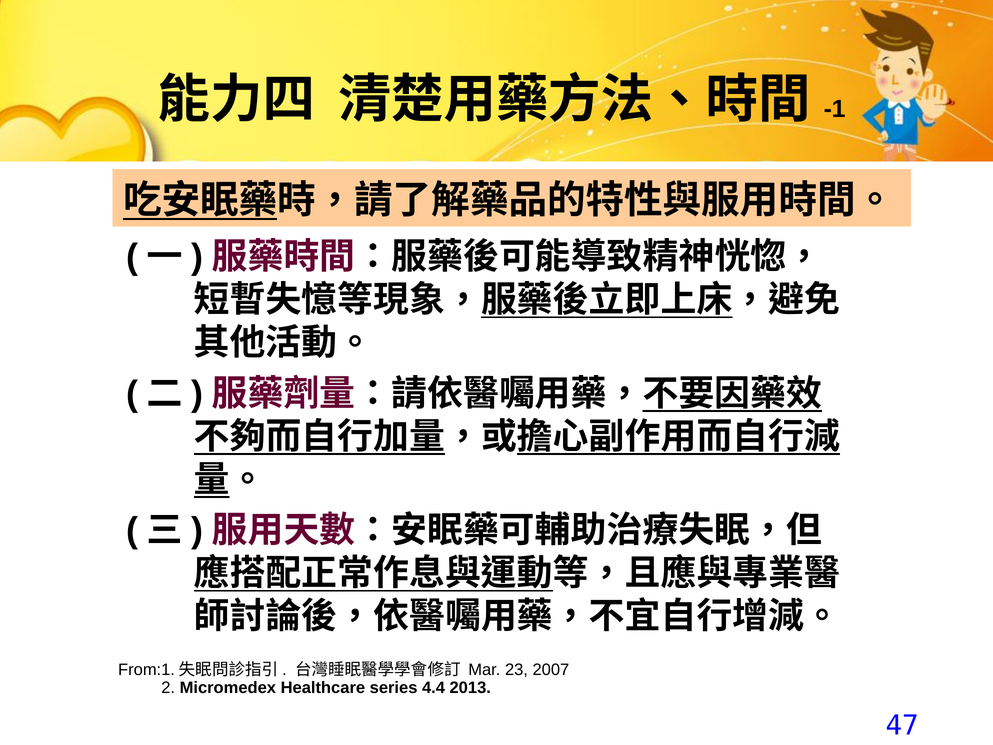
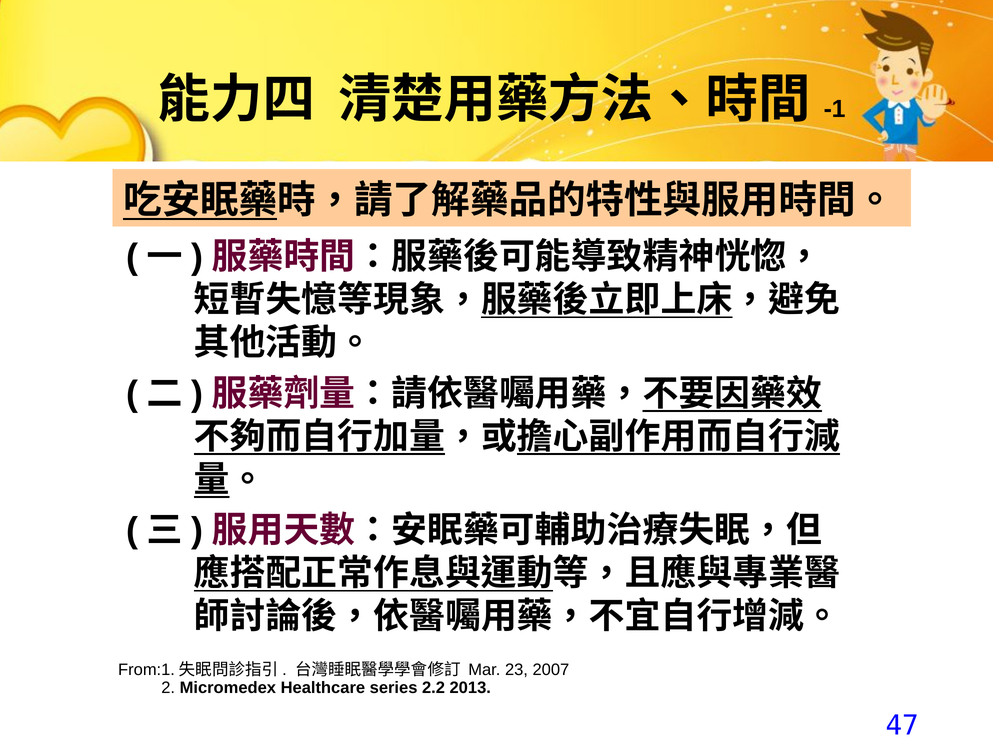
4.4: 4.4 -> 2.2
